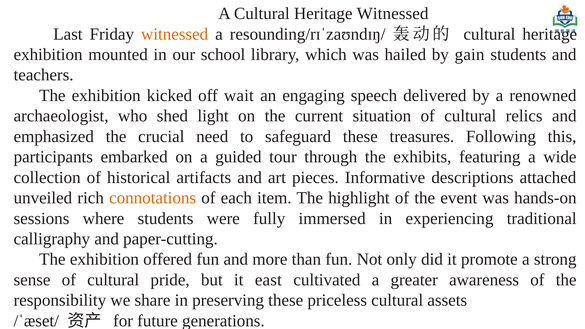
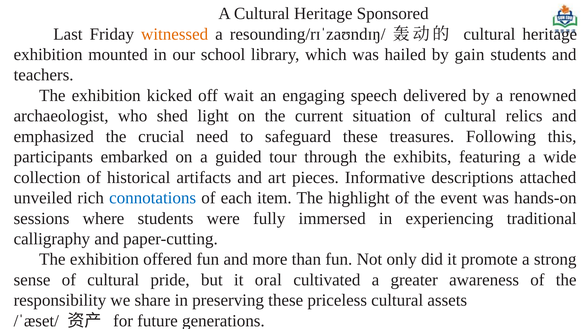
Heritage Witnessed: Witnessed -> Sponsored
connotations colour: orange -> blue
east: east -> oral
